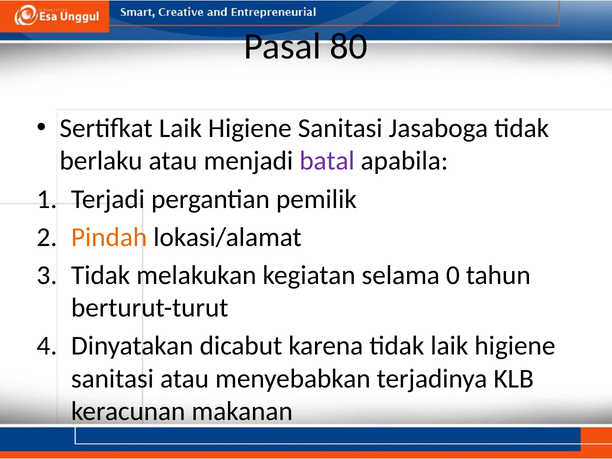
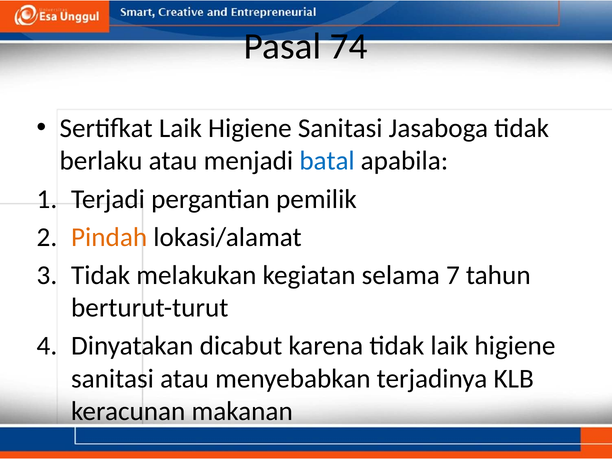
80: 80 -> 74
batal colour: purple -> blue
0: 0 -> 7
